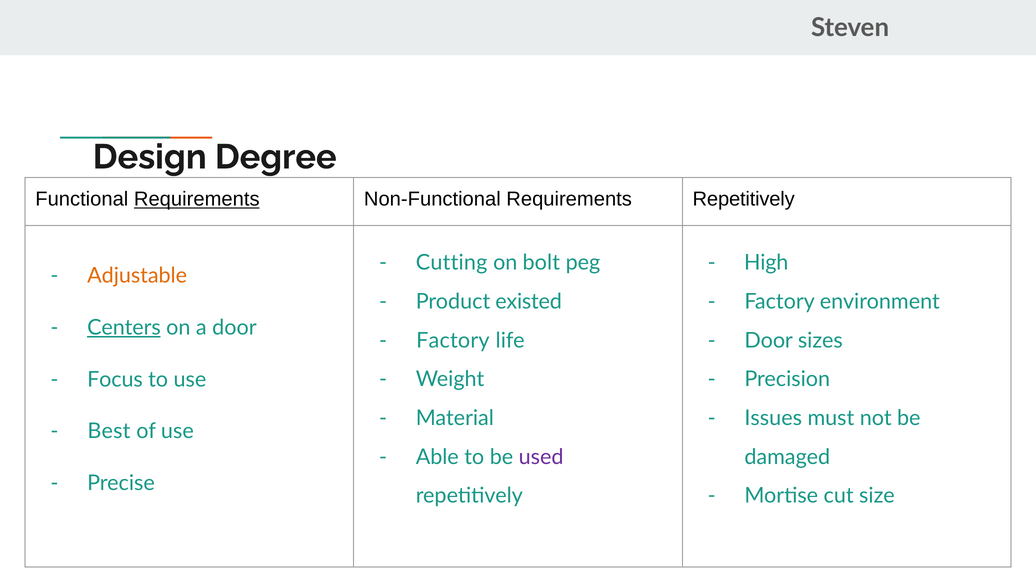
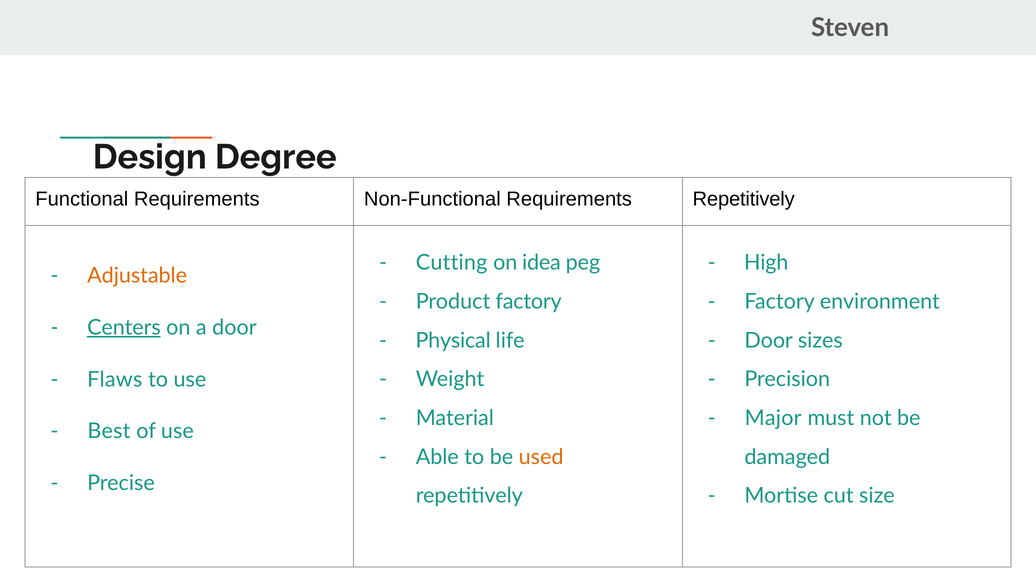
Requirements at (197, 199) underline: present -> none
bolt: bolt -> idea
Product existed: existed -> factory
Factory at (453, 340): Factory -> Physical
Focus: Focus -> Flaws
Issues: Issues -> Major
used colour: purple -> orange
